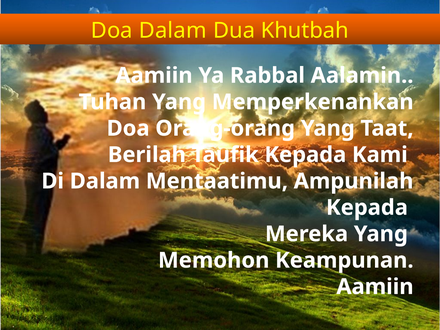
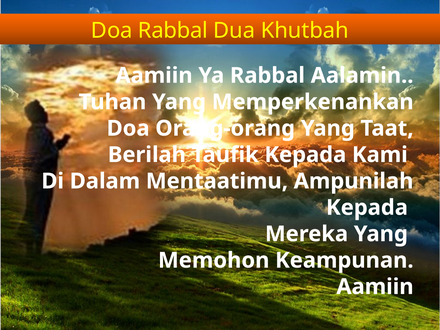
Doa Dalam: Dalam -> Rabbal
